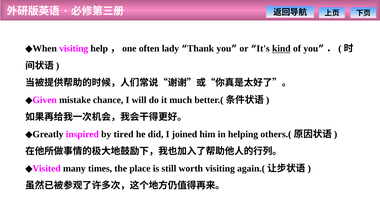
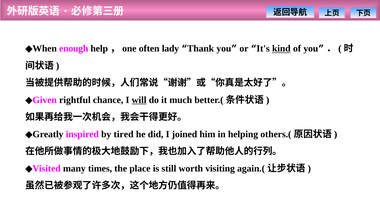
◆When visiting: visiting -> enough
mistake: mistake -> rightful
will underline: none -> present
